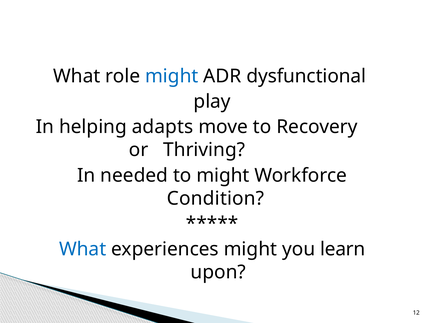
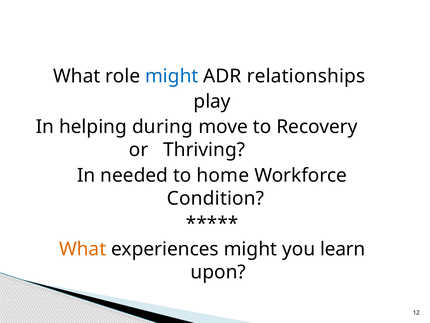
dysfunctional: dysfunctional -> relationships
adapts: adapts -> during
to might: might -> home
What at (83, 249) colour: blue -> orange
